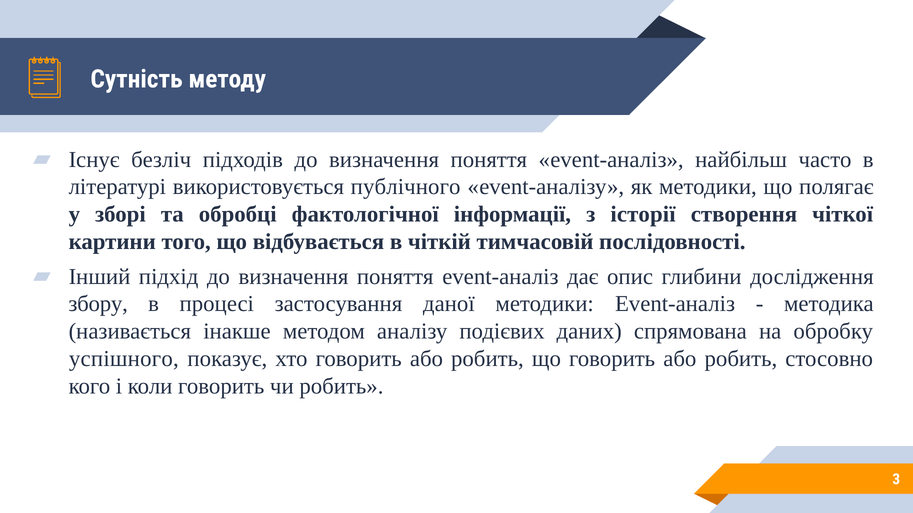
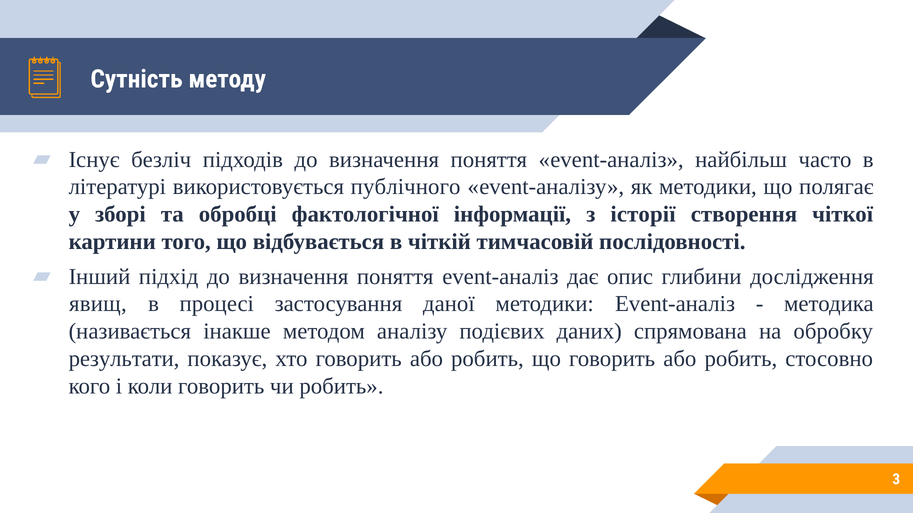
збору: збору -> явищ
успішного: успішного -> результати
